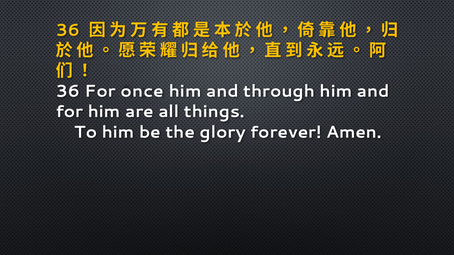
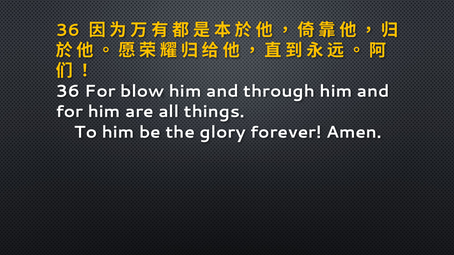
once: once -> blow
